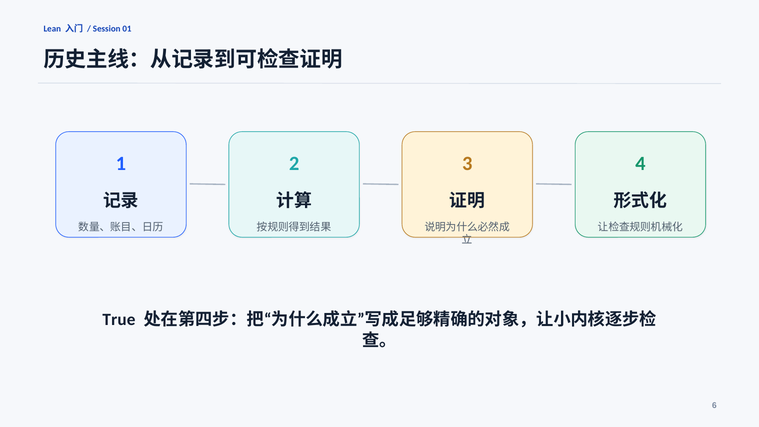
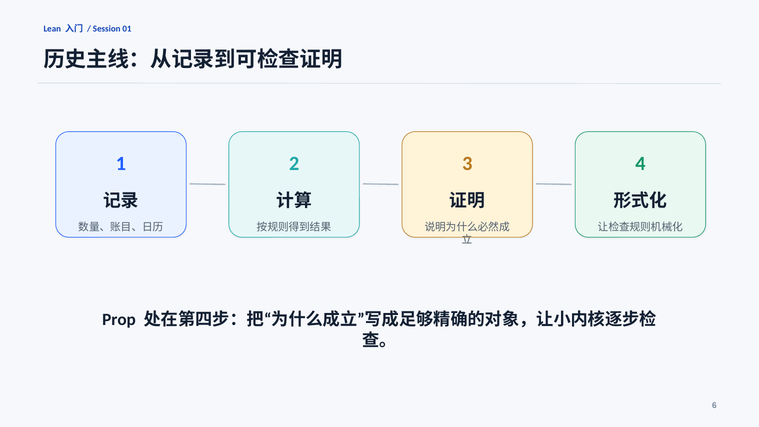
True: True -> Prop
